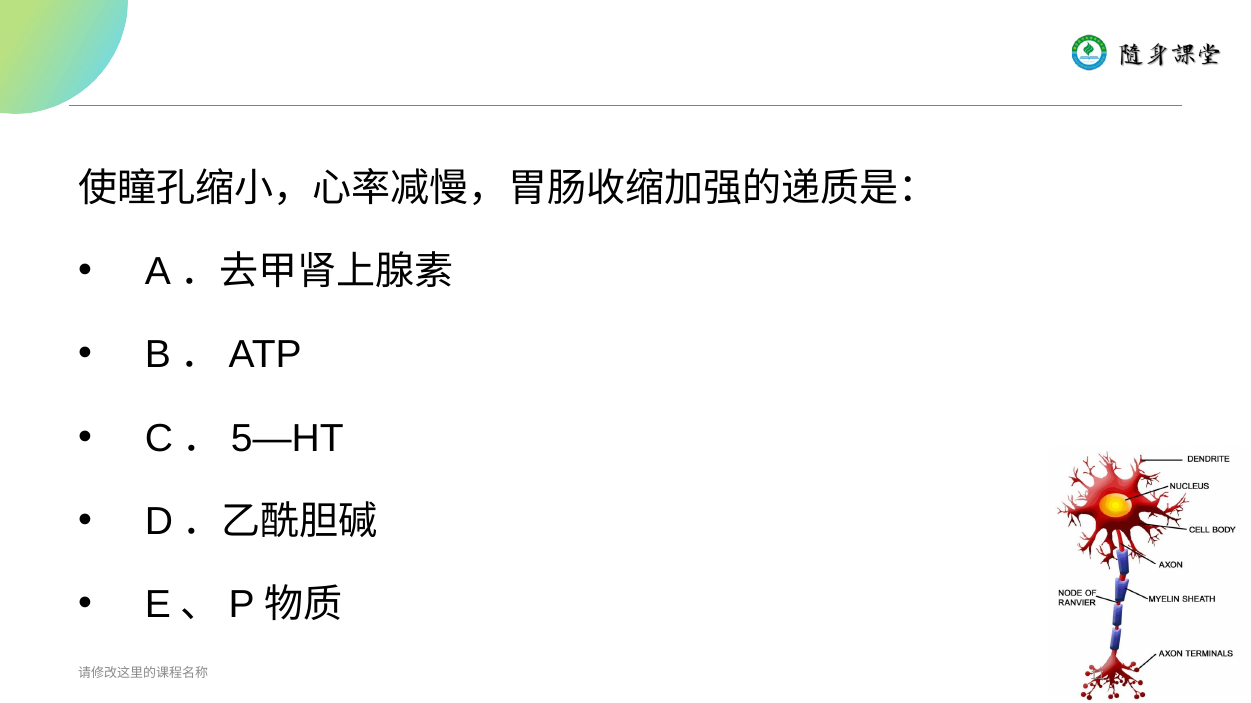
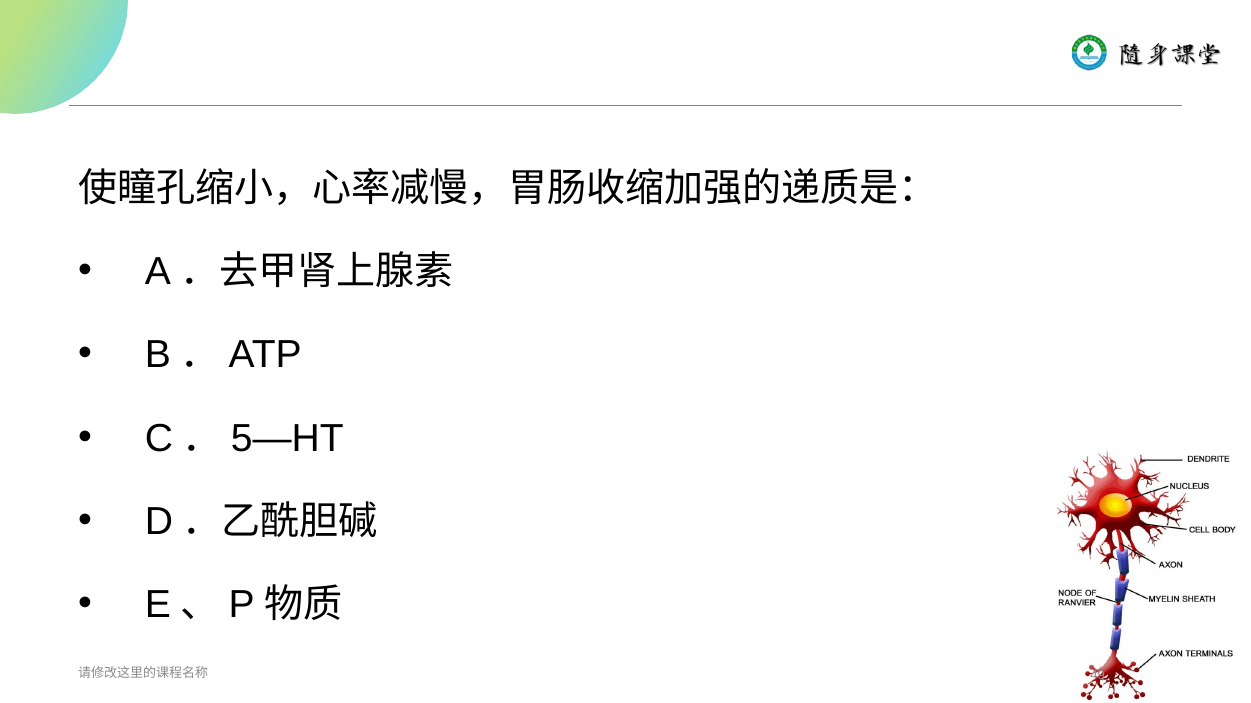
11: 11 -> 49
